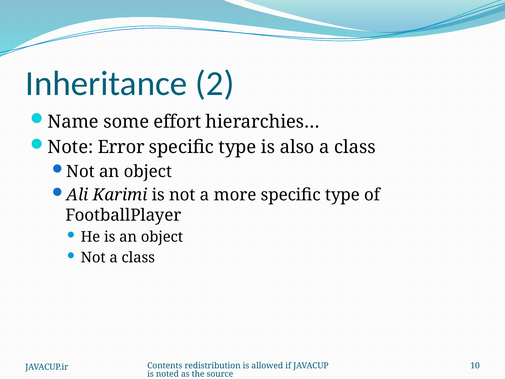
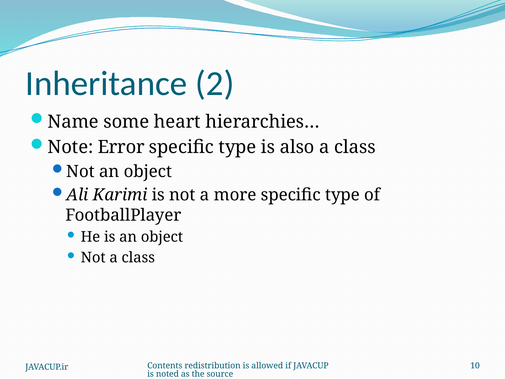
effort: effort -> heart
